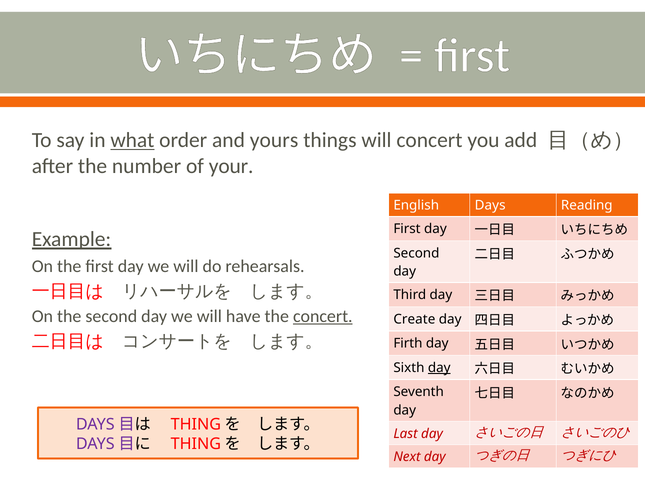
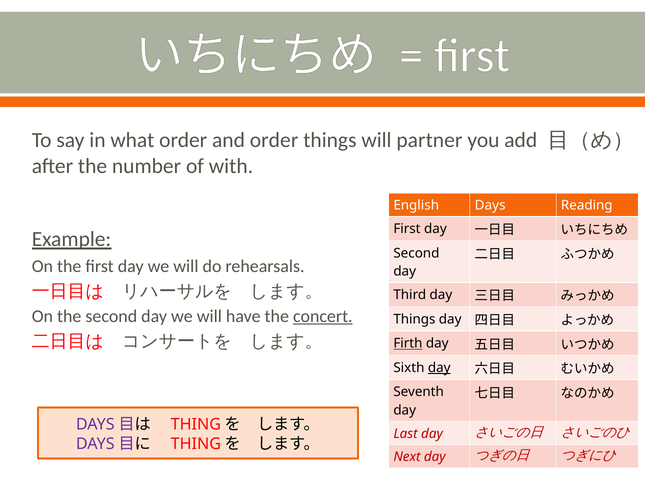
what underline: present -> none
and yours: yours -> order
will concert: concert -> partner
your: your -> with
Create at (414, 319): Create -> Things
Firth underline: none -> present
